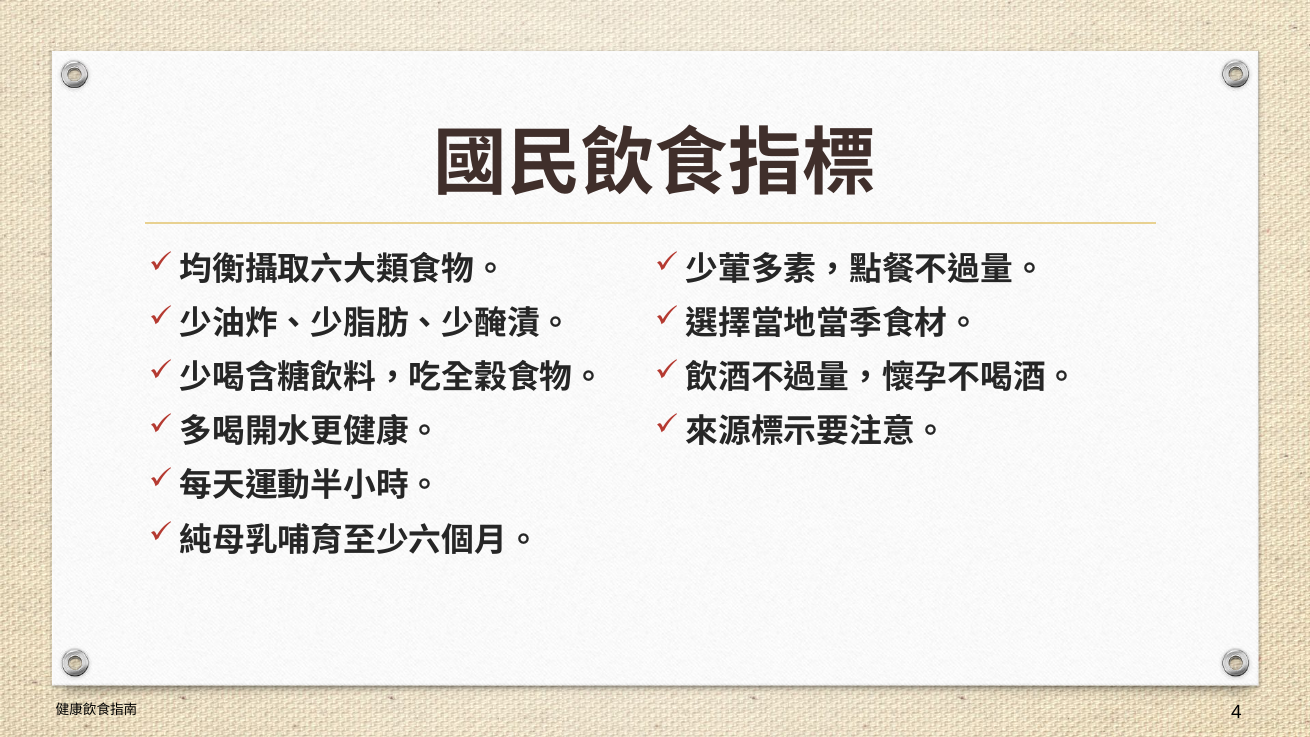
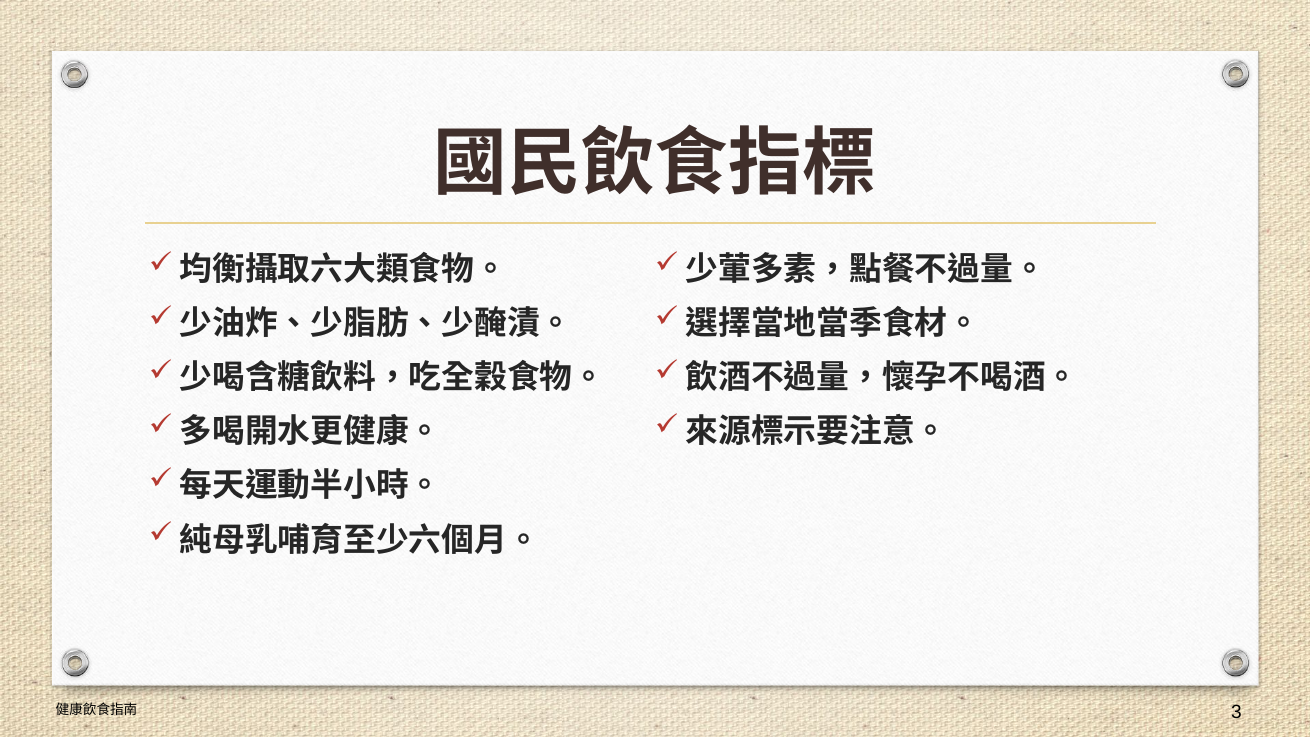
4: 4 -> 3
